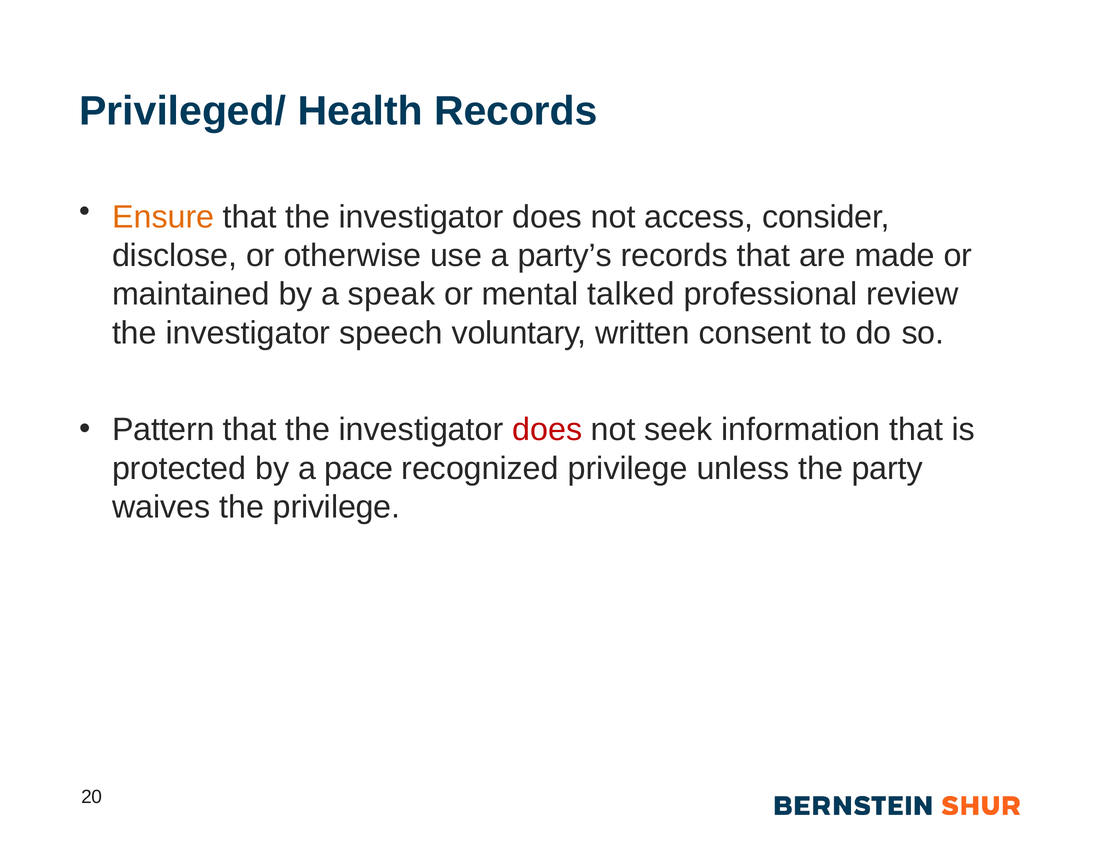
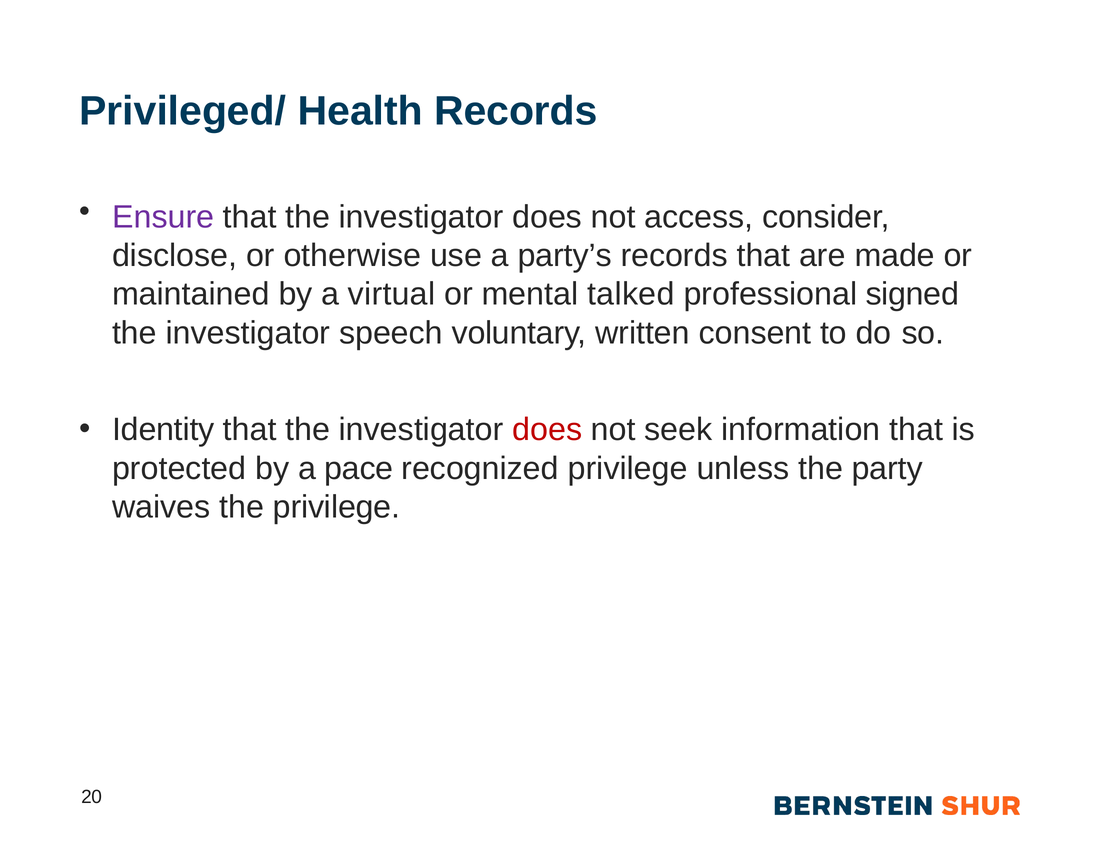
Ensure colour: orange -> purple
speak: speak -> virtual
review: review -> signed
Pattern: Pattern -> Identity
